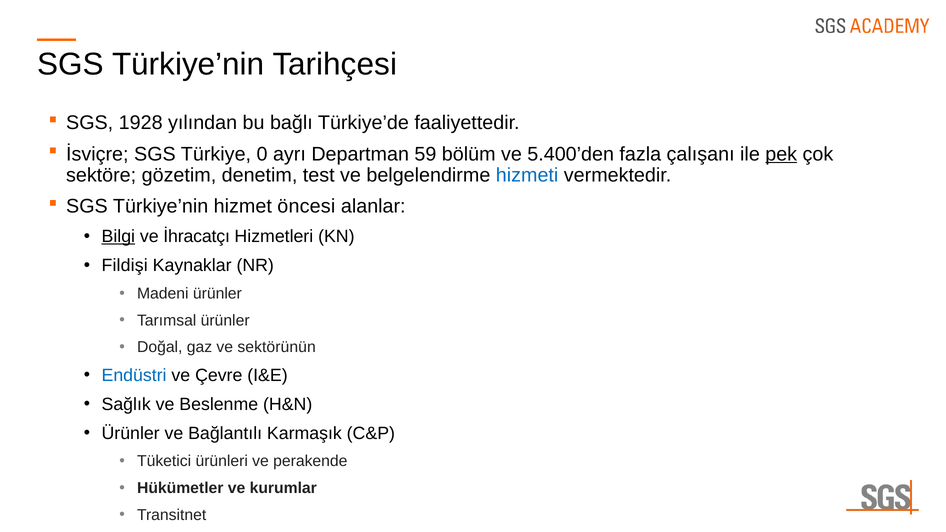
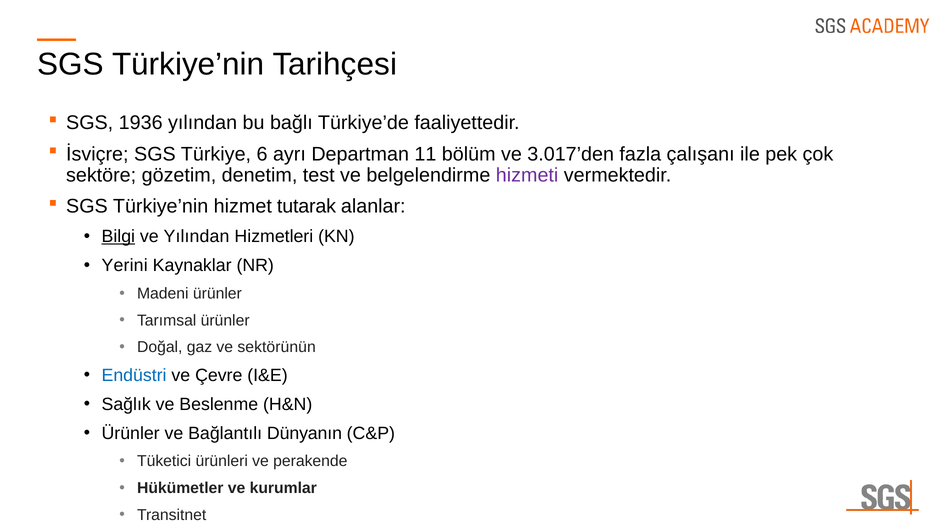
1928: 1928 -> 1936
0: 0 -> 6
59: 59 -> 11
5.400’den: 5.400’den -> 3.017’den
pek underline: present -> none
hizmeti colour: blue -> purple
öncesi: öncesi -> tutarak
ve İhracatçı: İhracatçı -> Yılından
Fildişi: Fildişi -> Yerini
Karmaşık: Karmaşık -> Dünyanın
